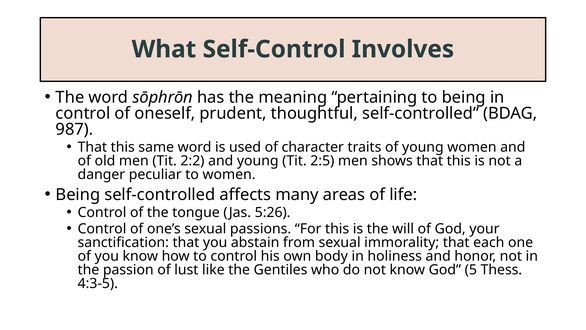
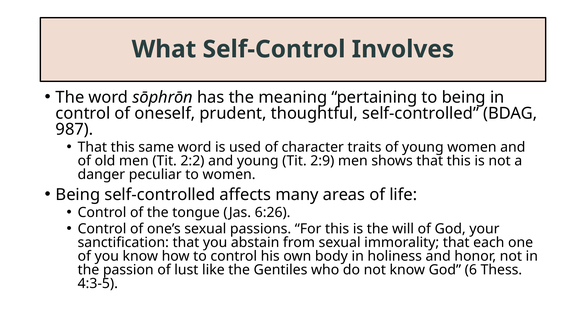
2:5: 2:5 -> 2:9
5:26: 5:26 -> 6:26
5: 5 -> 6
